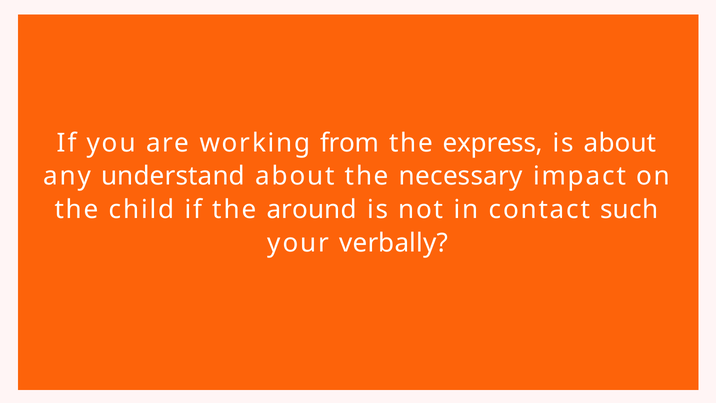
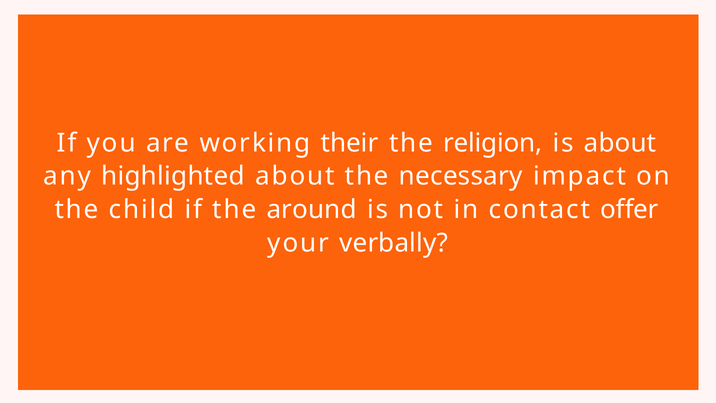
from: from -> their
express: express -> religion
understand: understand -> highlighted
such: such -> offer
